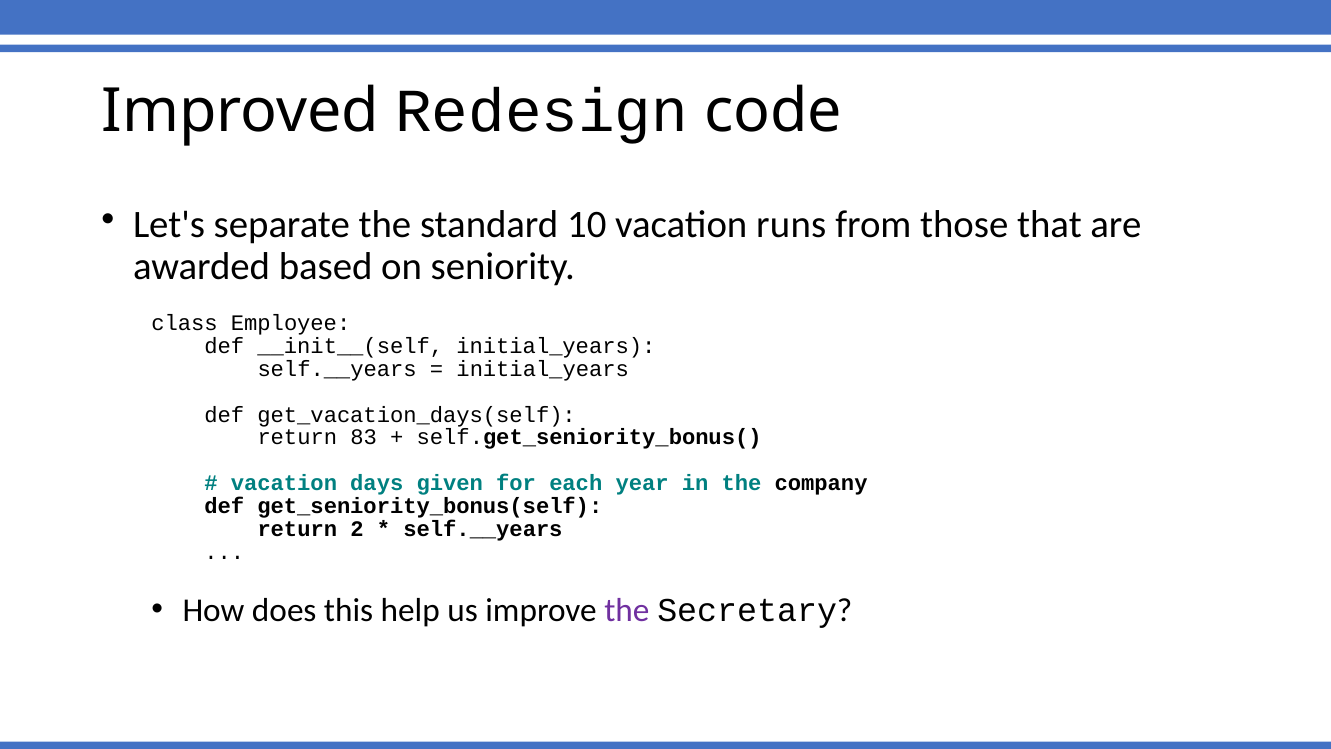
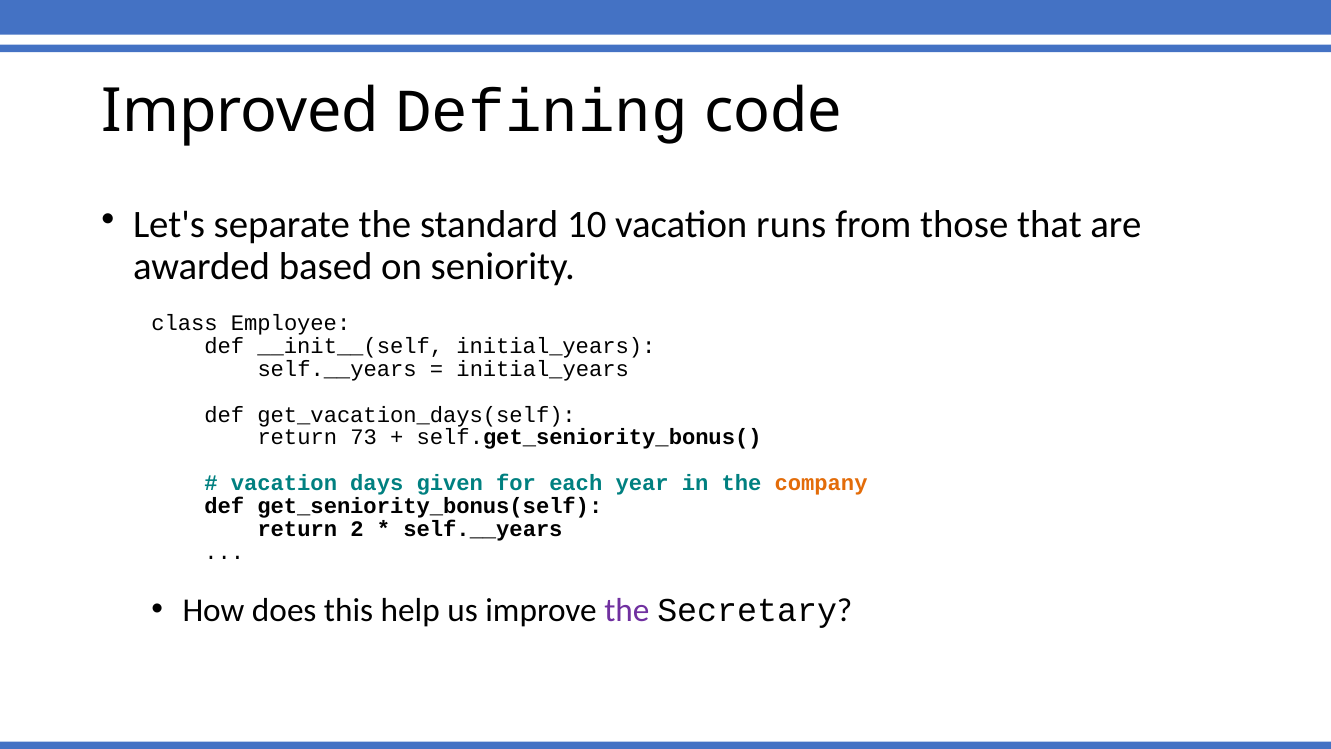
Redesign: Redesign -> Defining
83: 83 -> 73
company colour: black -> orange
